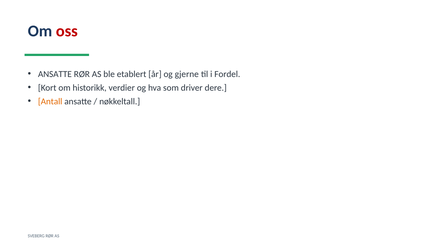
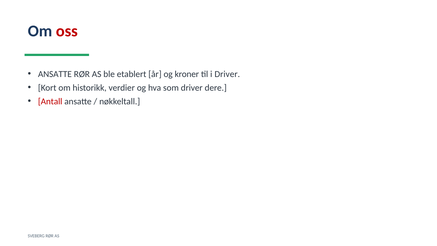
gjerne: gjerne -> kroner
i Fordel: Fordel -> Driver
Antall colour: orange -> red
